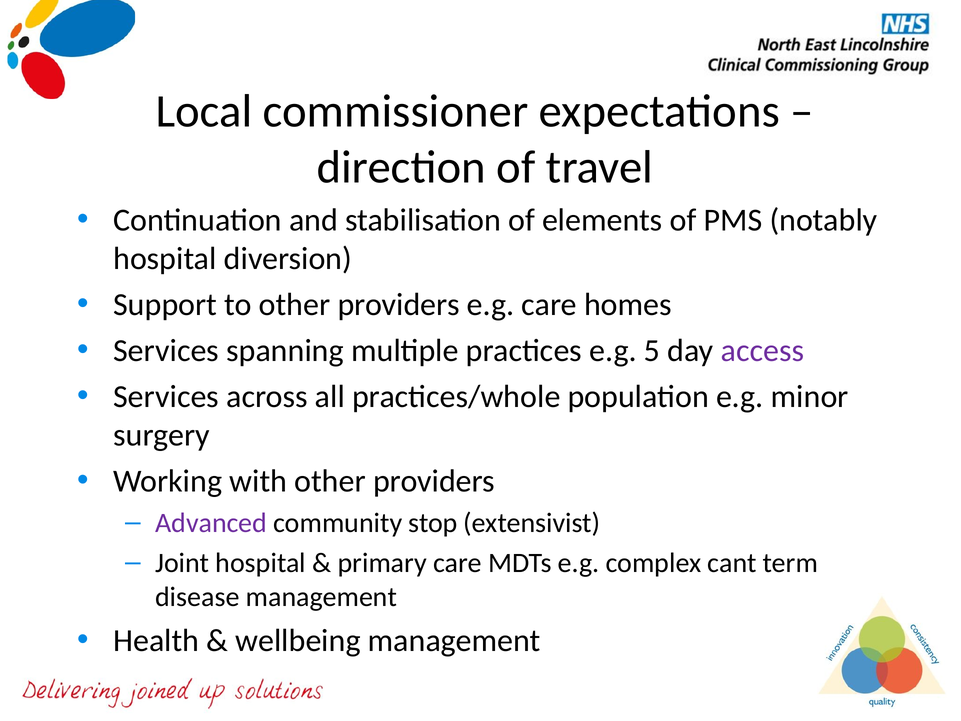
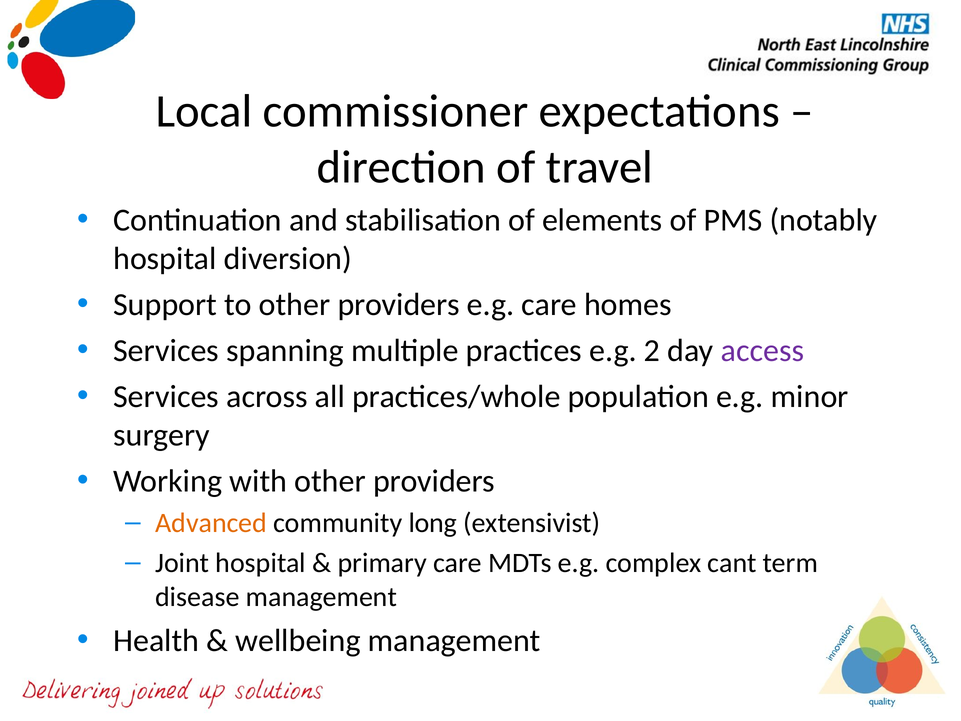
5: 5 -> 2
Advanced colour: purple -> orange
stop: stop -> long
